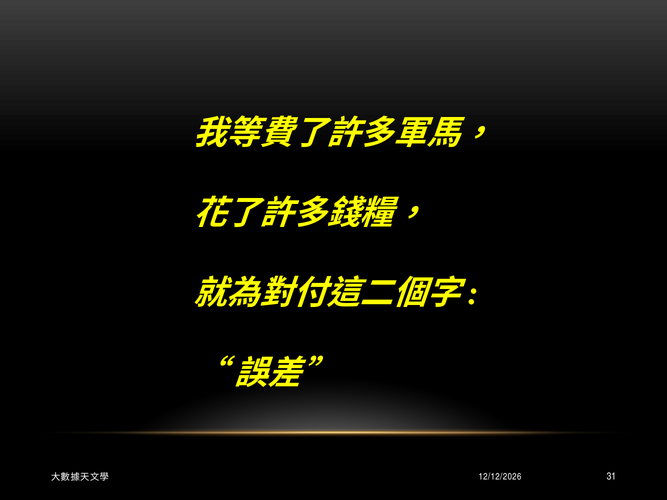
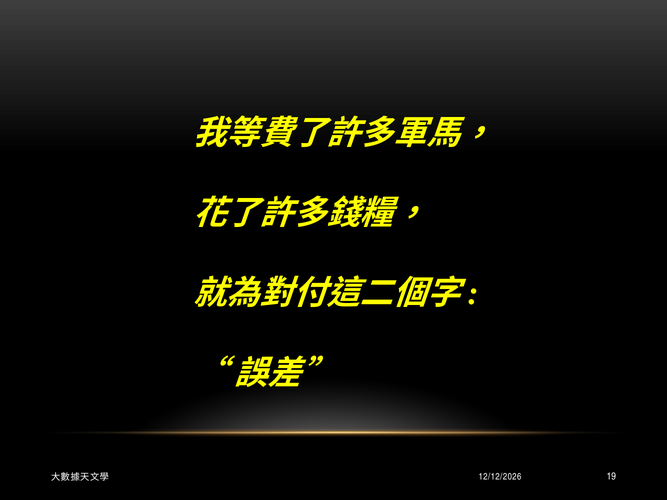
31: 31 -> 19
